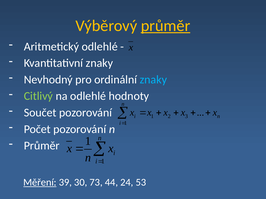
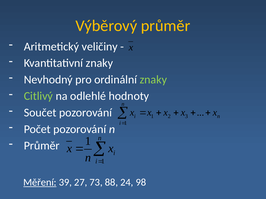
průměr at (166, 26) underline: present -> none
Aritmetický odlehlé: odlehlé -> veličiny
znaky at (153, 80) colour: light blue -> light green
30: 30 -> 27
44: 44 -> 88
53: 53 -> 98
